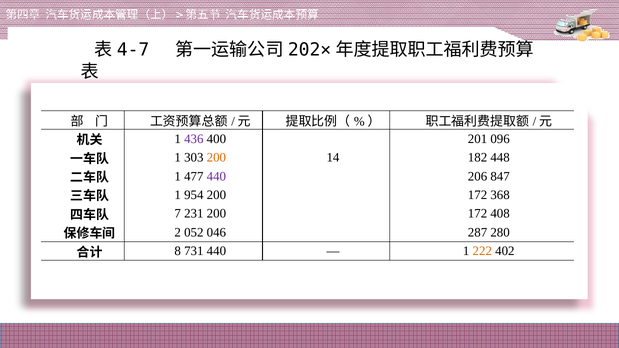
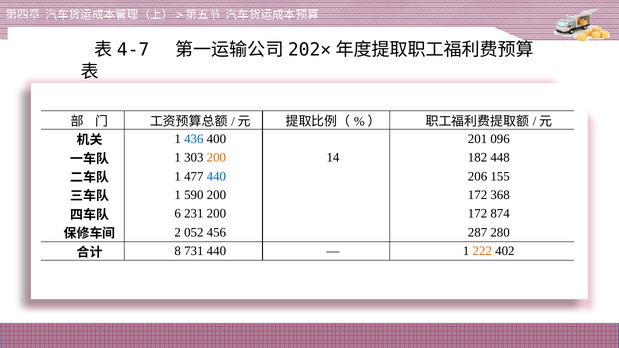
436 colour: purple -> blue
440 at (216, 176) colour: purple -> blue
847: 847 -> 155
954: 954 -> 590
7: 7 -> 6
408: 408 -> 874
046: 046 -> 456
